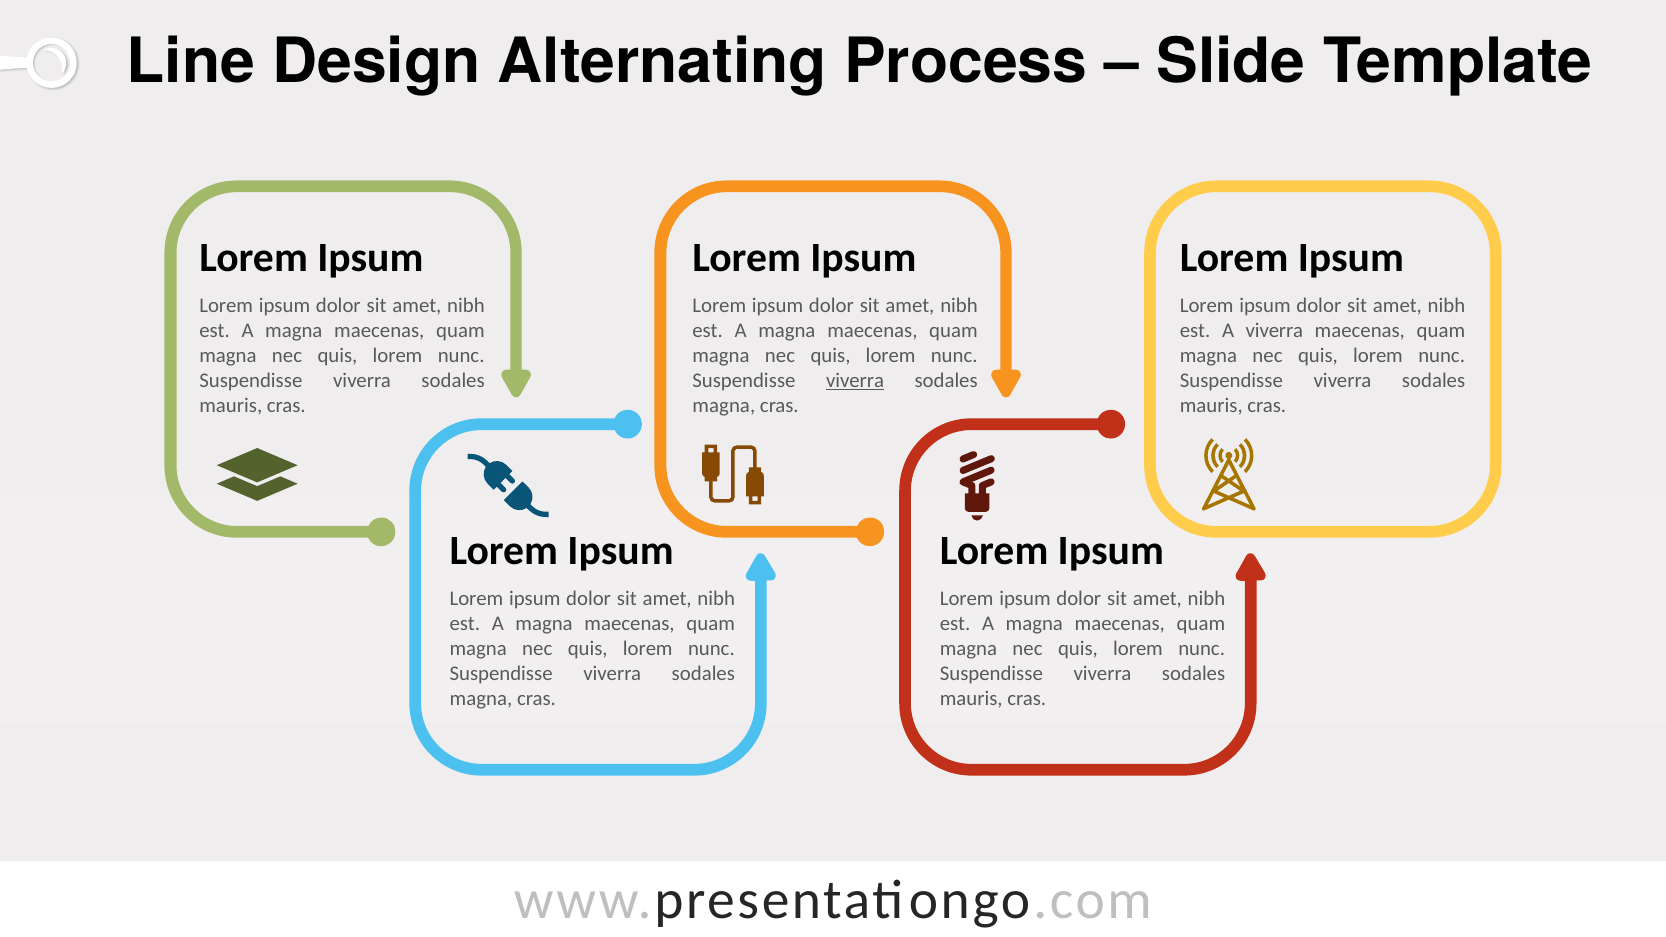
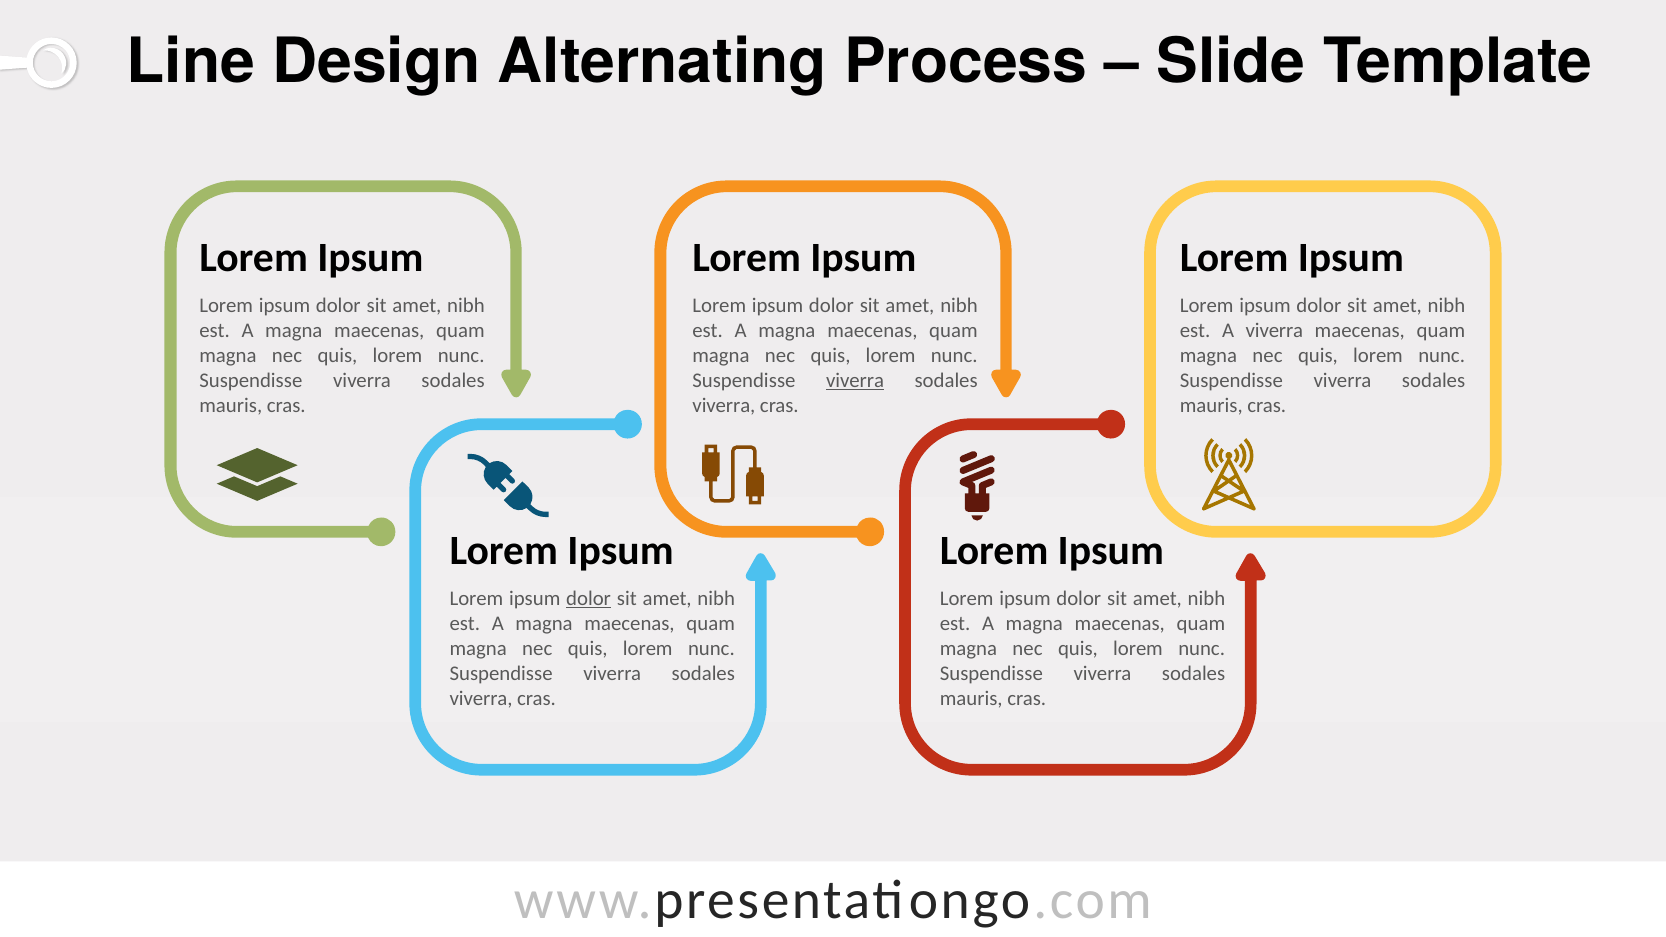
magna at (724, 406): magna -> viverra
dolor at (589, 599) underline: none -> present
magna at (481, 699): magna -> viverra
